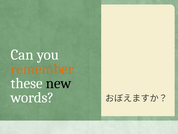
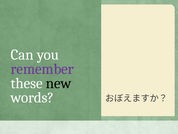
remember colour: orange -> purple
